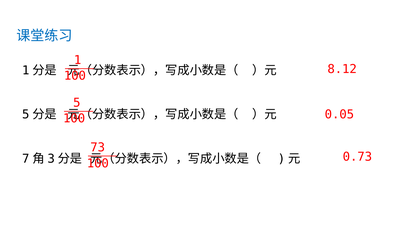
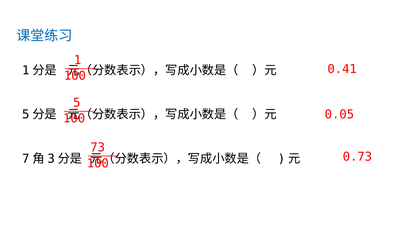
8.12: 8.12 -> 0.41
